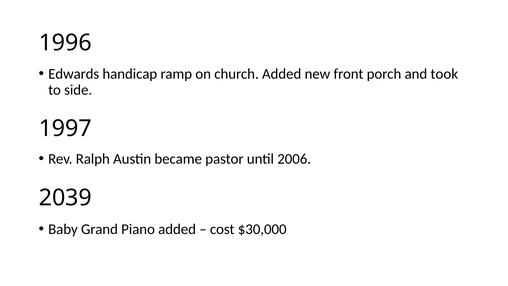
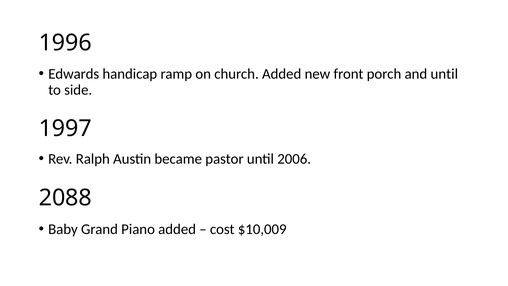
and took: took -> until
2039: 2039 -> 2088
$30,000: $30,000 -> $10,009
